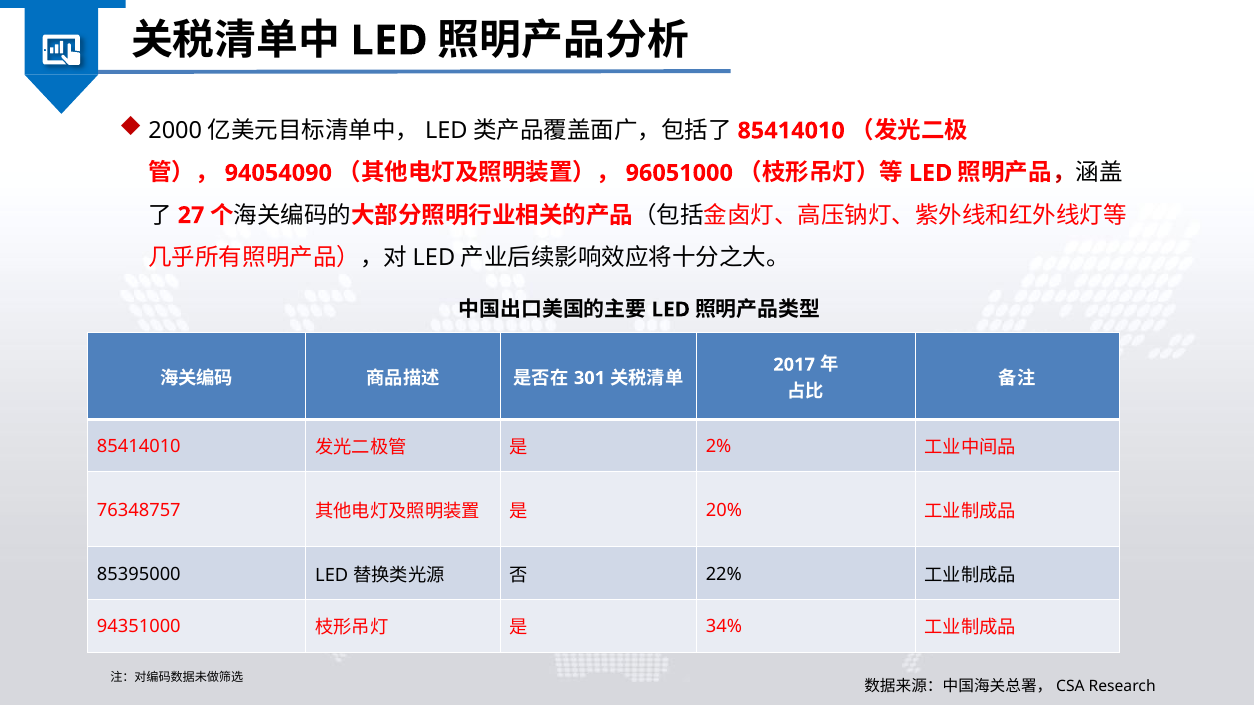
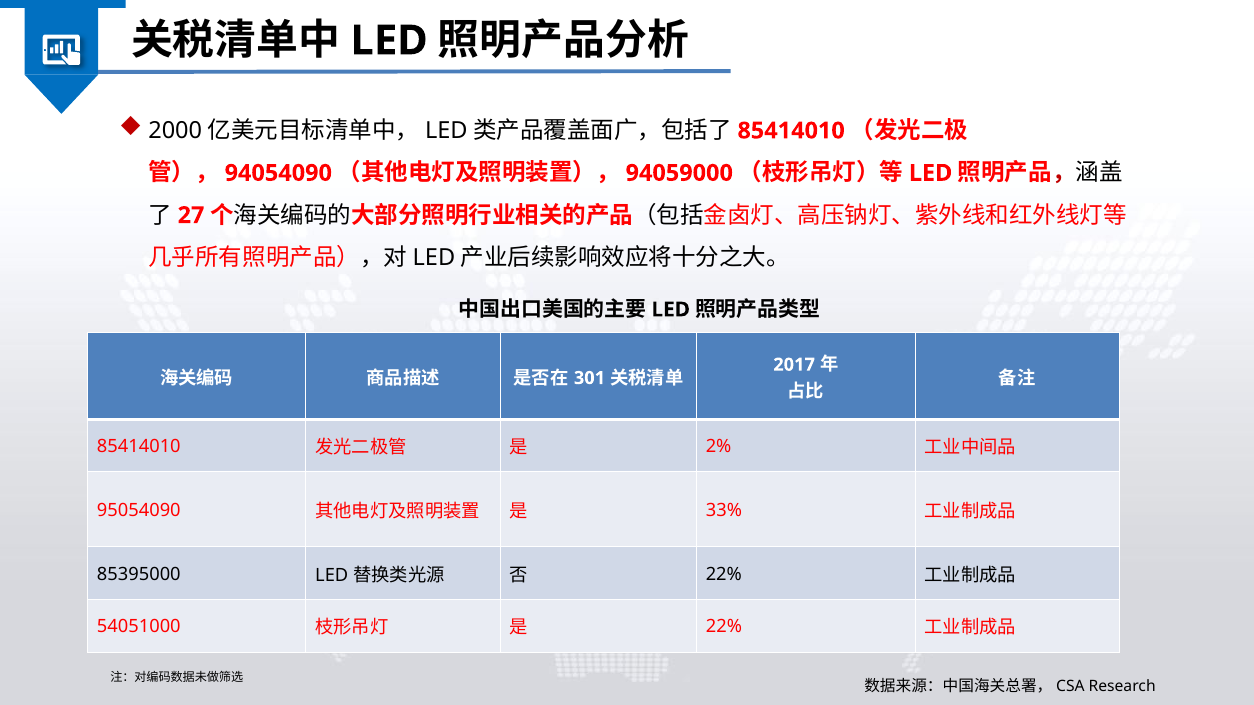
96051000: 96051000 -> 94059000
76348757: 76348757 -> 95054090
20%: 20% -> 33%
94351000: 94351000 -> 54051000
34% at (724, 627): 34% -> 22%
